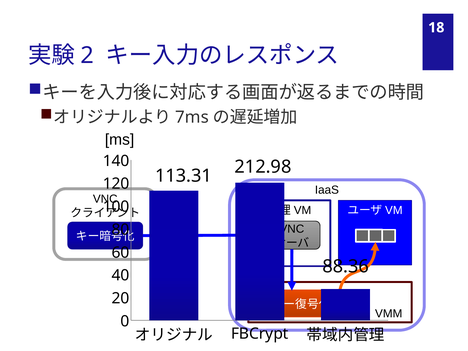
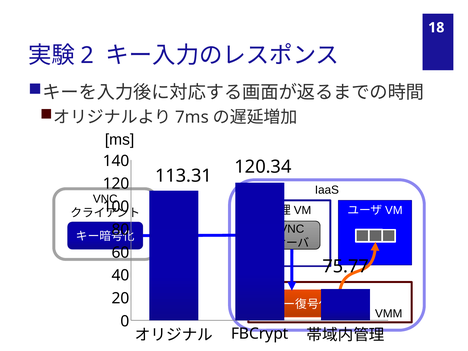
212.98: 212.98 -> 120.34
88.36: 88.36 -> 75.77
